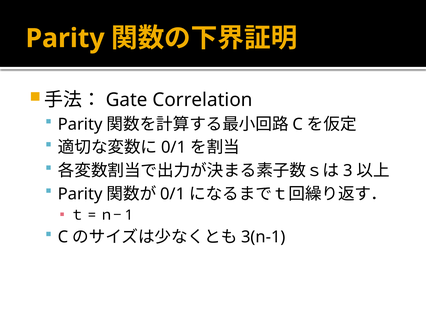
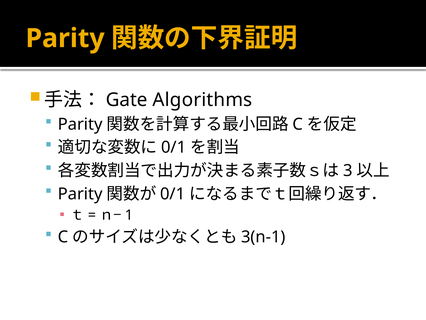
Correlation: Correlation -> Algorithms
